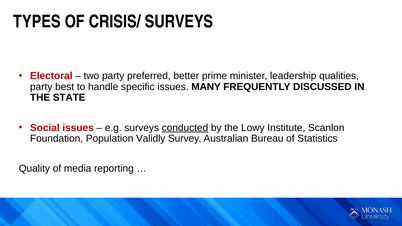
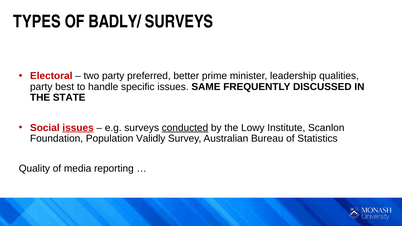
CRISIS/: CRISIS/ -> BADLY/
MANY: MANY -> SAME
issues at (78, 128) underline: none -> present
